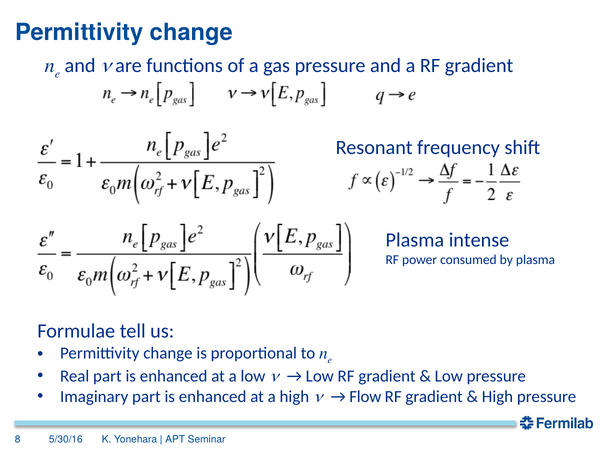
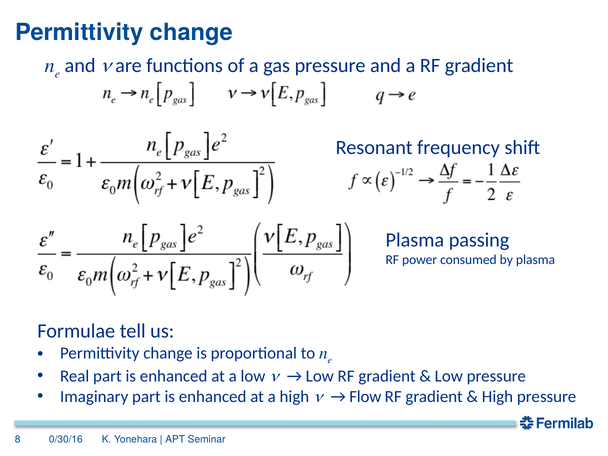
intense: intense -> passing
5/30/16: 5/30/16 -> 0/30/16
